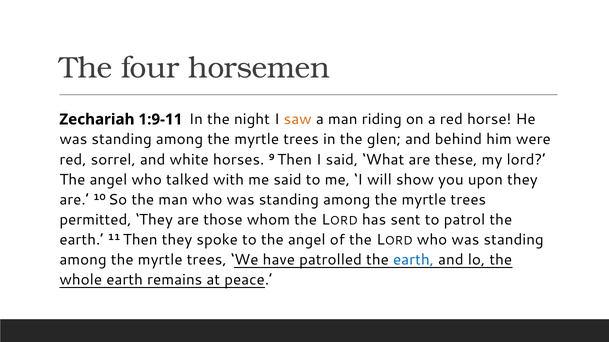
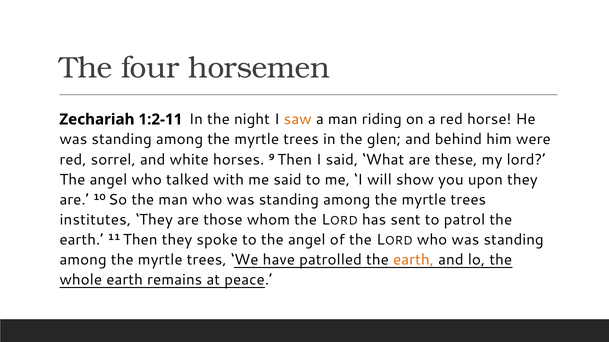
1:9-11: 1:9-11 -> 1:2-11
permitted: permitted -> institutes
earth at (414, 260) colour: blue -> orange
